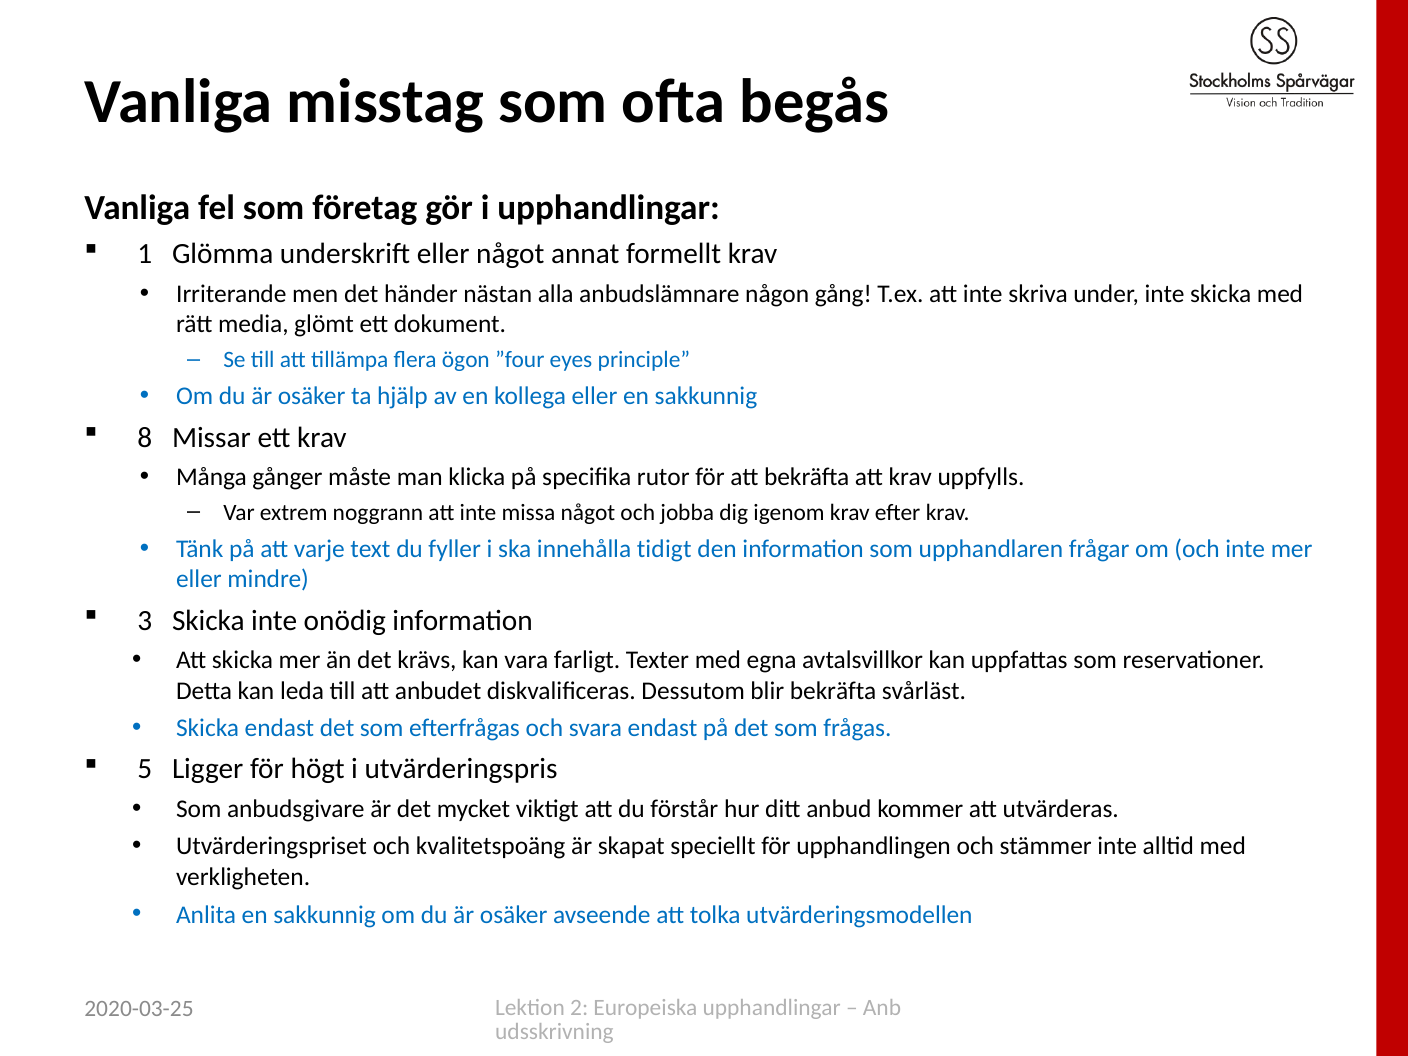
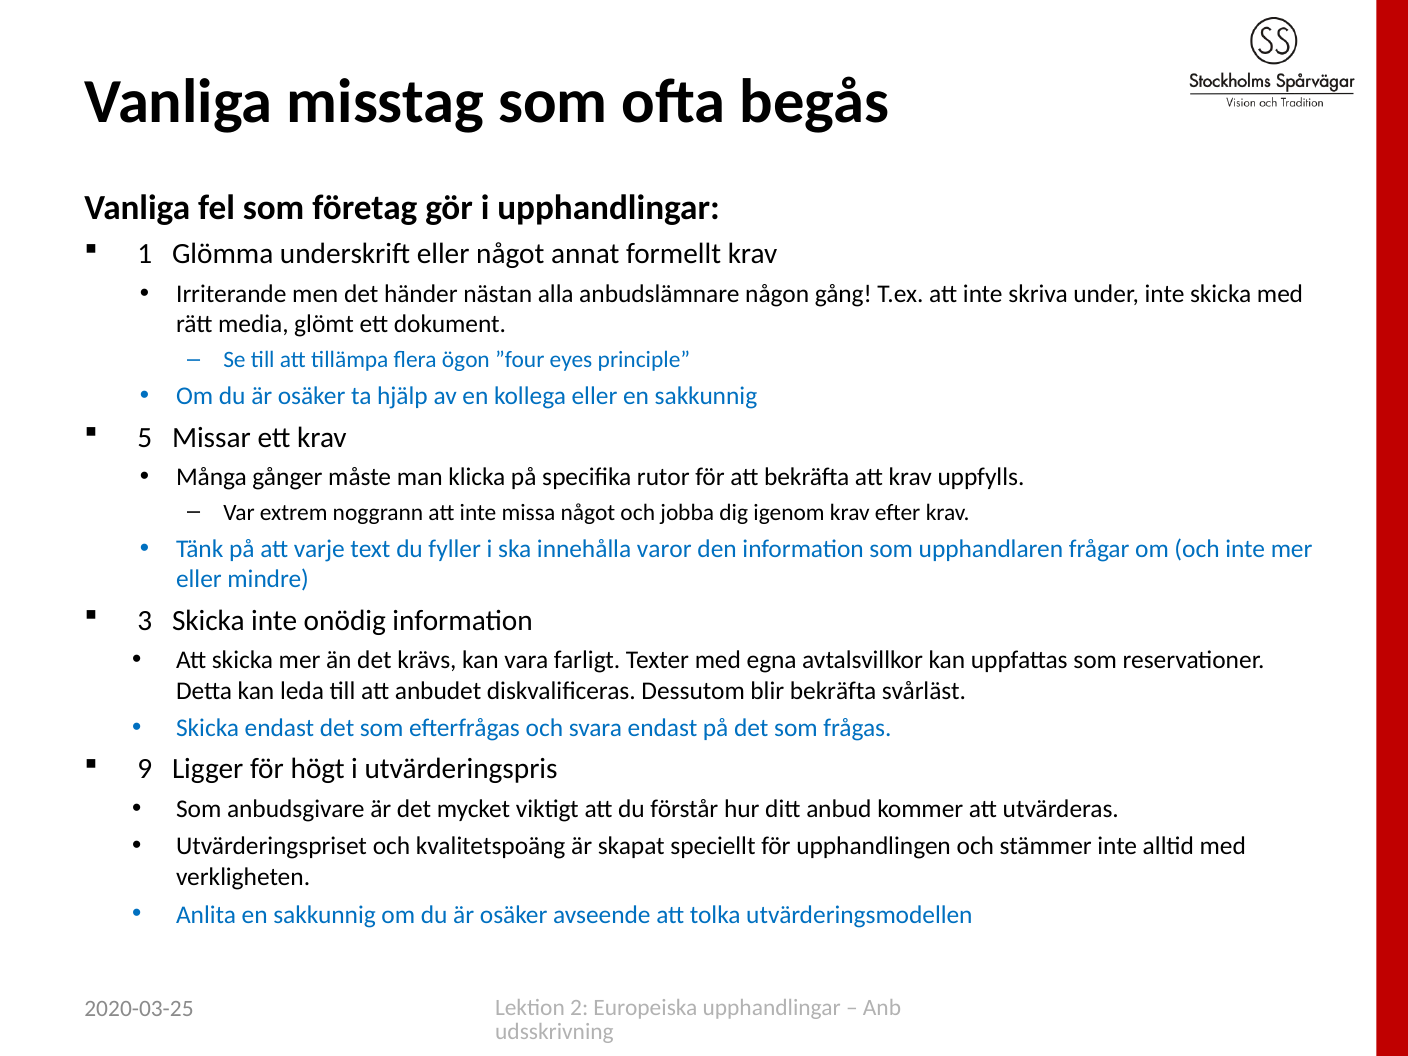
8: 8 -> 5
tidigt: tidigt -> varor
5: 5 -> 9
